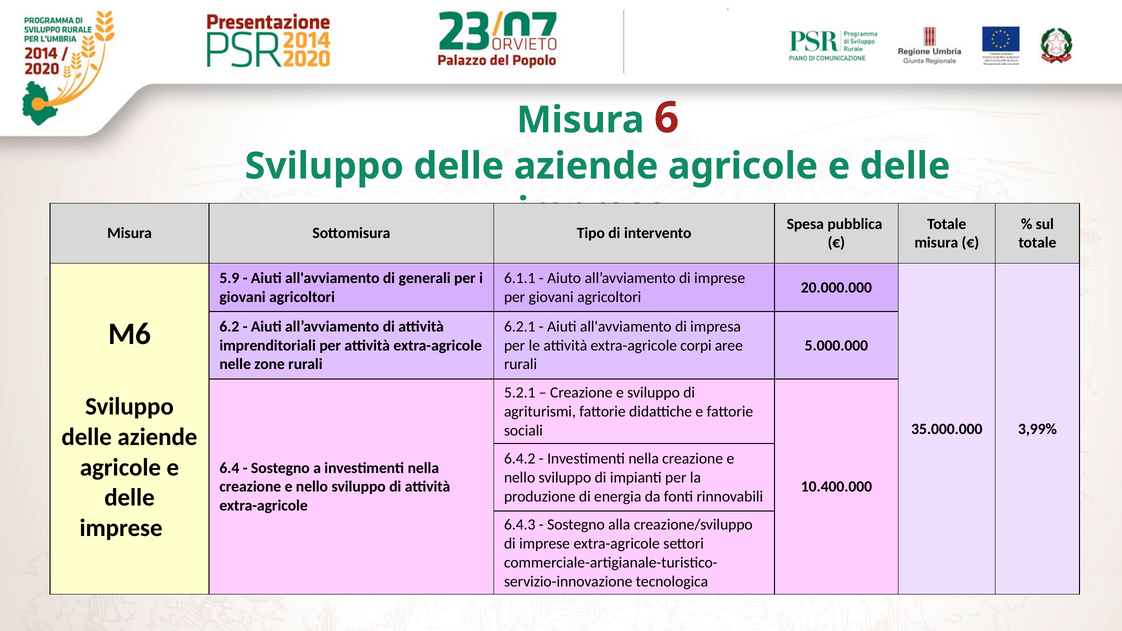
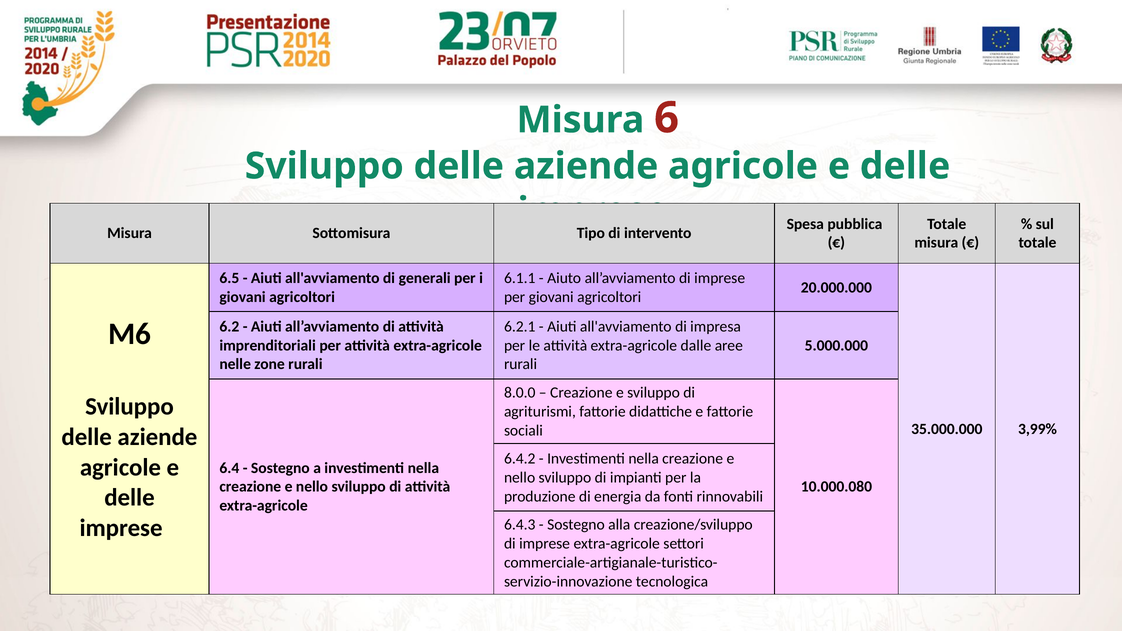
5.9: 5.9 -> 6.5
corpi: corpi -> dalle
5.2.1: 5.2.1 -> 8.0.0
10.400.000: 10.400.000 -> 10.000.080
